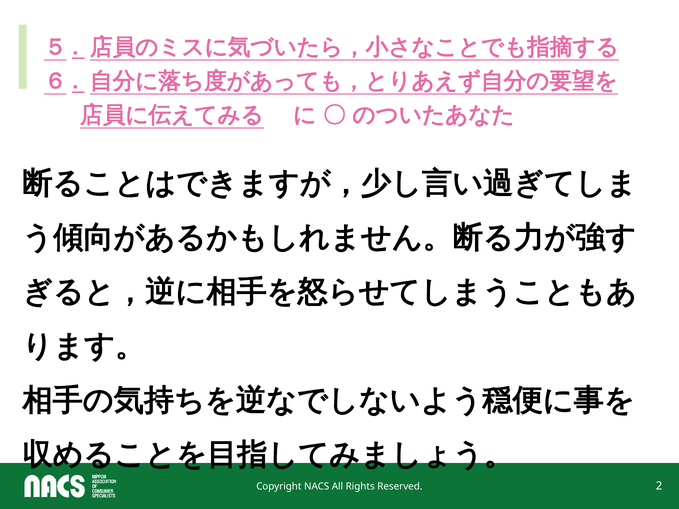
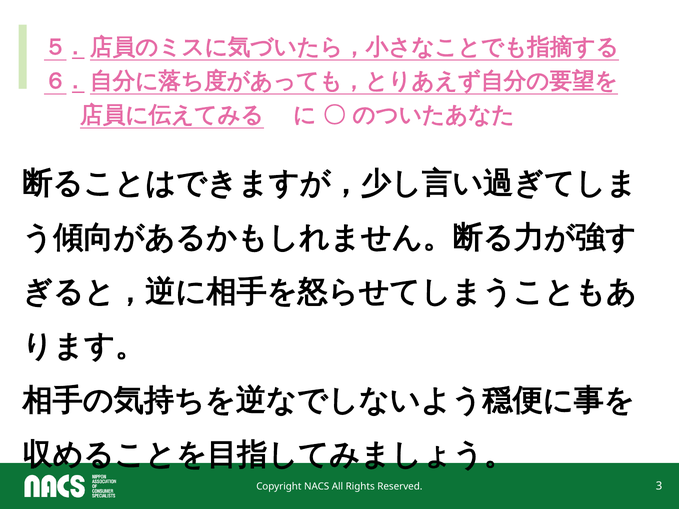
2: 2 -> 3
